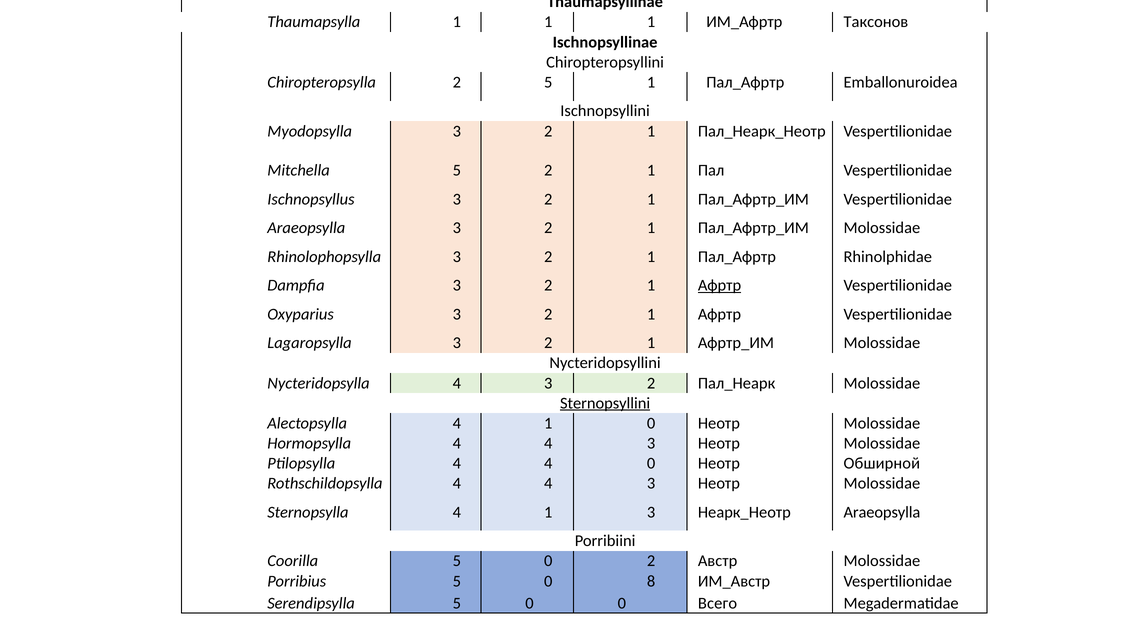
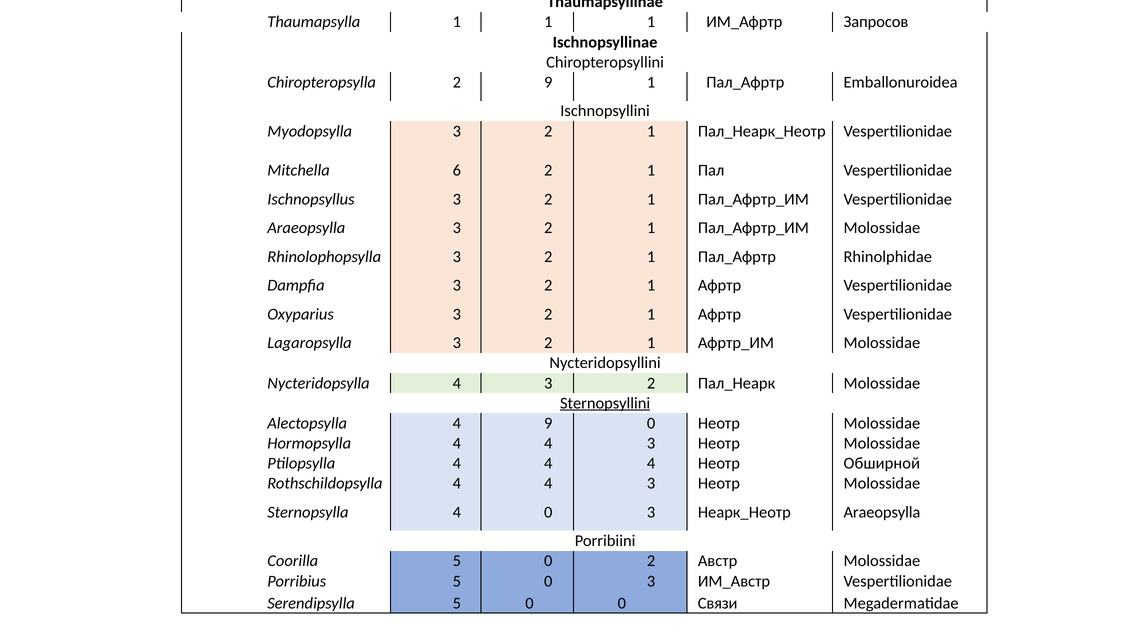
Таксонов: Таксонов -> Запросов
2 5: 5 -> 9
Mitchella 5: 5 -> 6
Афртр at (720, 285) underline: present -> none
Alectopsylla 4 1: 1 -> 9
4 4 0: 0 -> 4
Sternopsylla 4 1: 1 -> 0
5 0 8: 8 -> 3
Всего: Всего -> Связи
